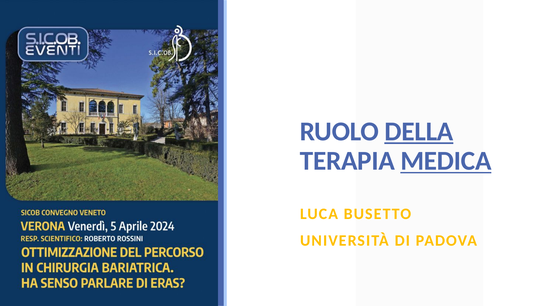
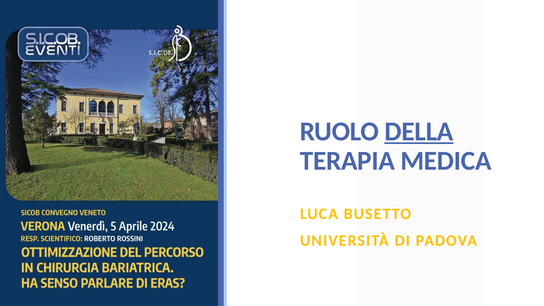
MEDICA underline: present -> none
